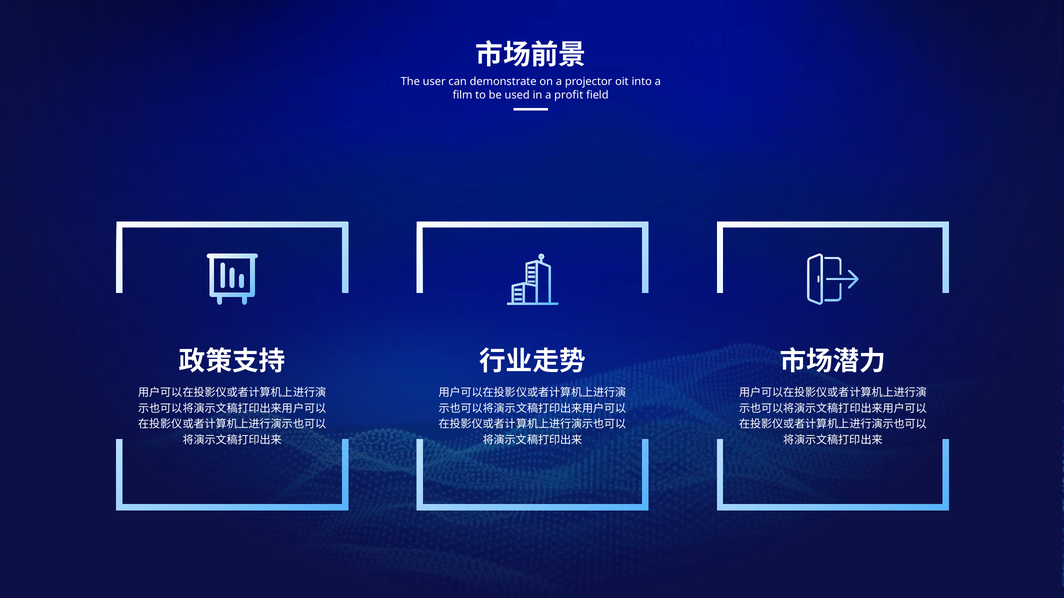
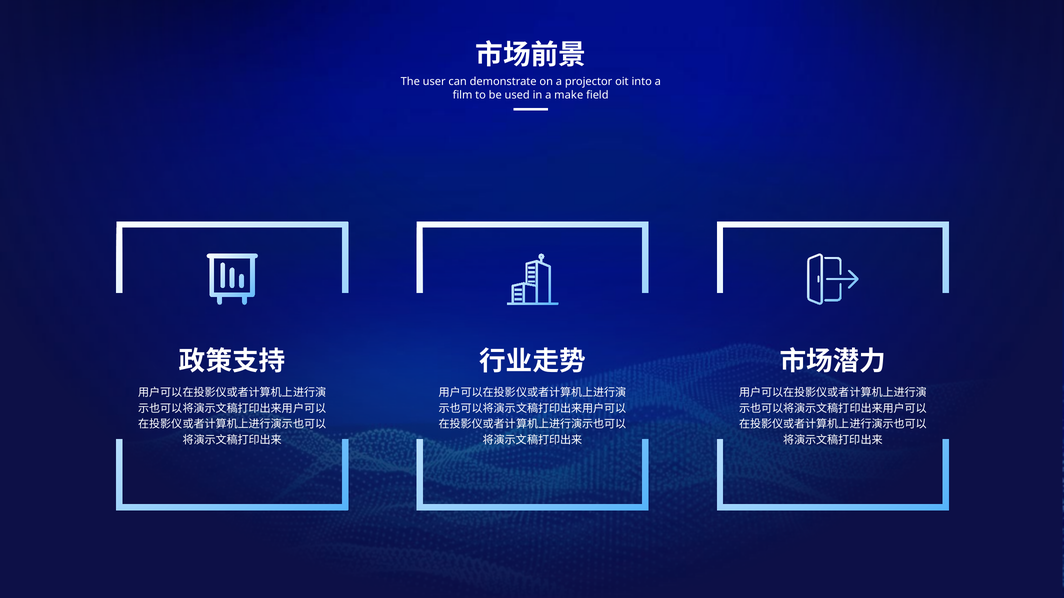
profit: profit -> make
